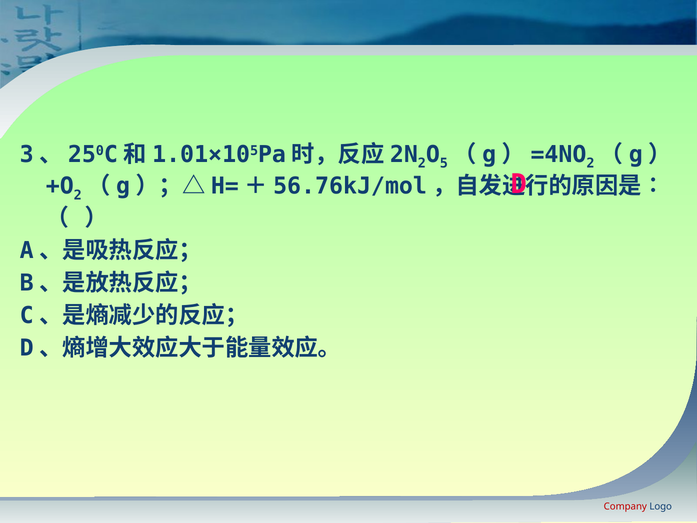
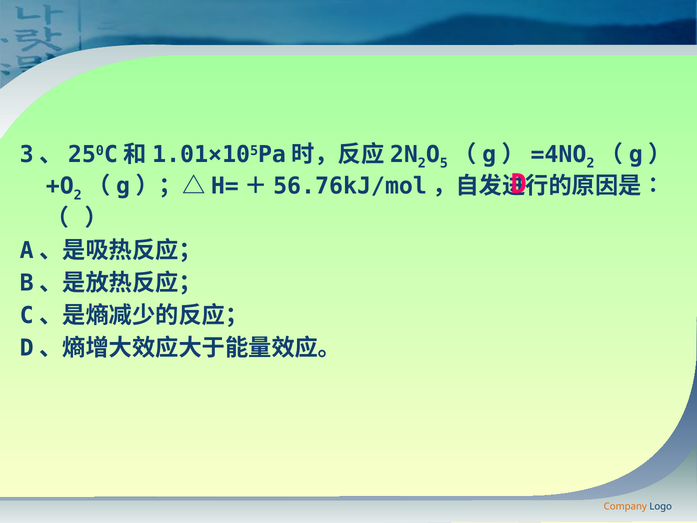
Company colour: red -> orange
